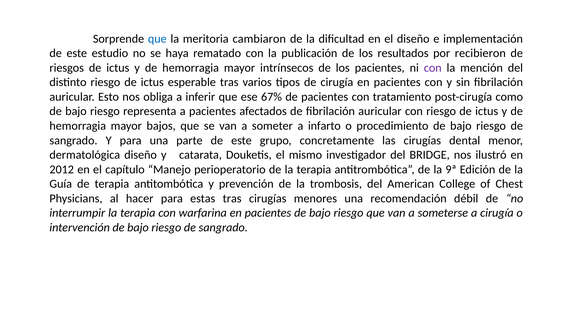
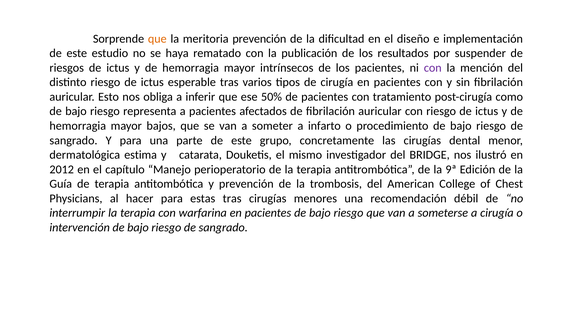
que at (157, 39) colour: blue -> orange
meritoria cambiaron: cambiaron -> prevención
recibieron: recibieron -> suspender
67%: 67% -> 50%
dermatológica diseño: diseño -> estima
